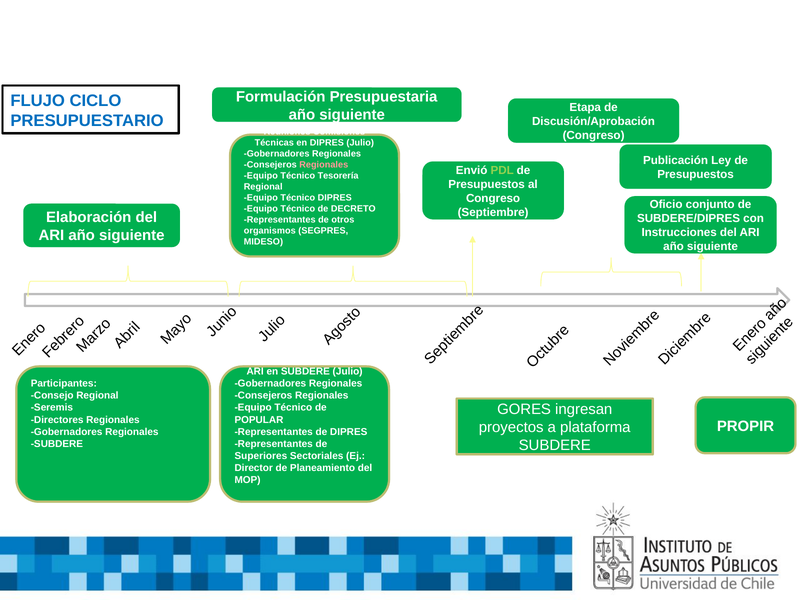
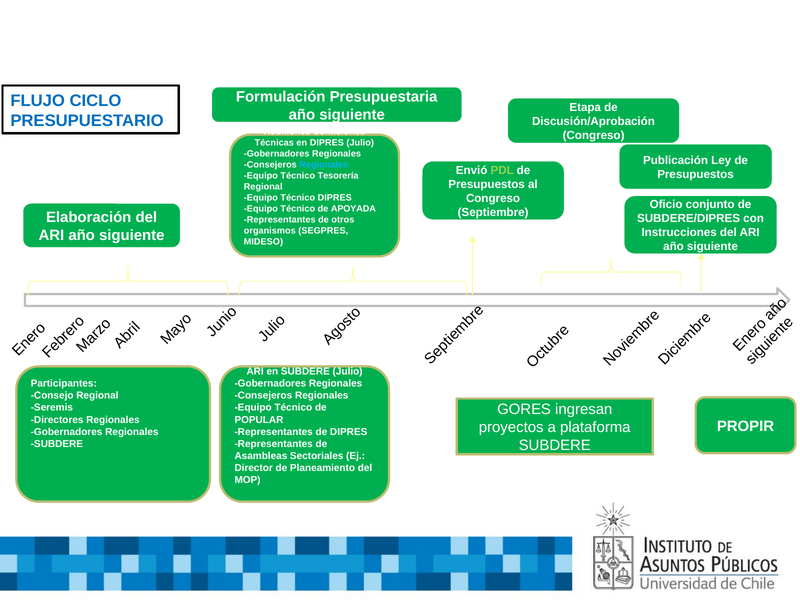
Regionales at (324, 165) colour: pink -> light blue
DECRETO: DECRETO -> APOYADA
Superiores: Superiores -> Asambleas
